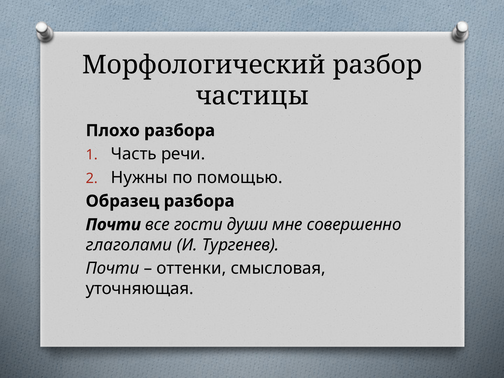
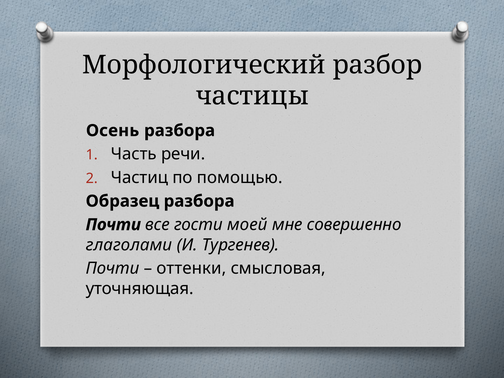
Плохо: Плохо -> Осень
Нужны: Нужны -> Частиц
души: души -> моей
